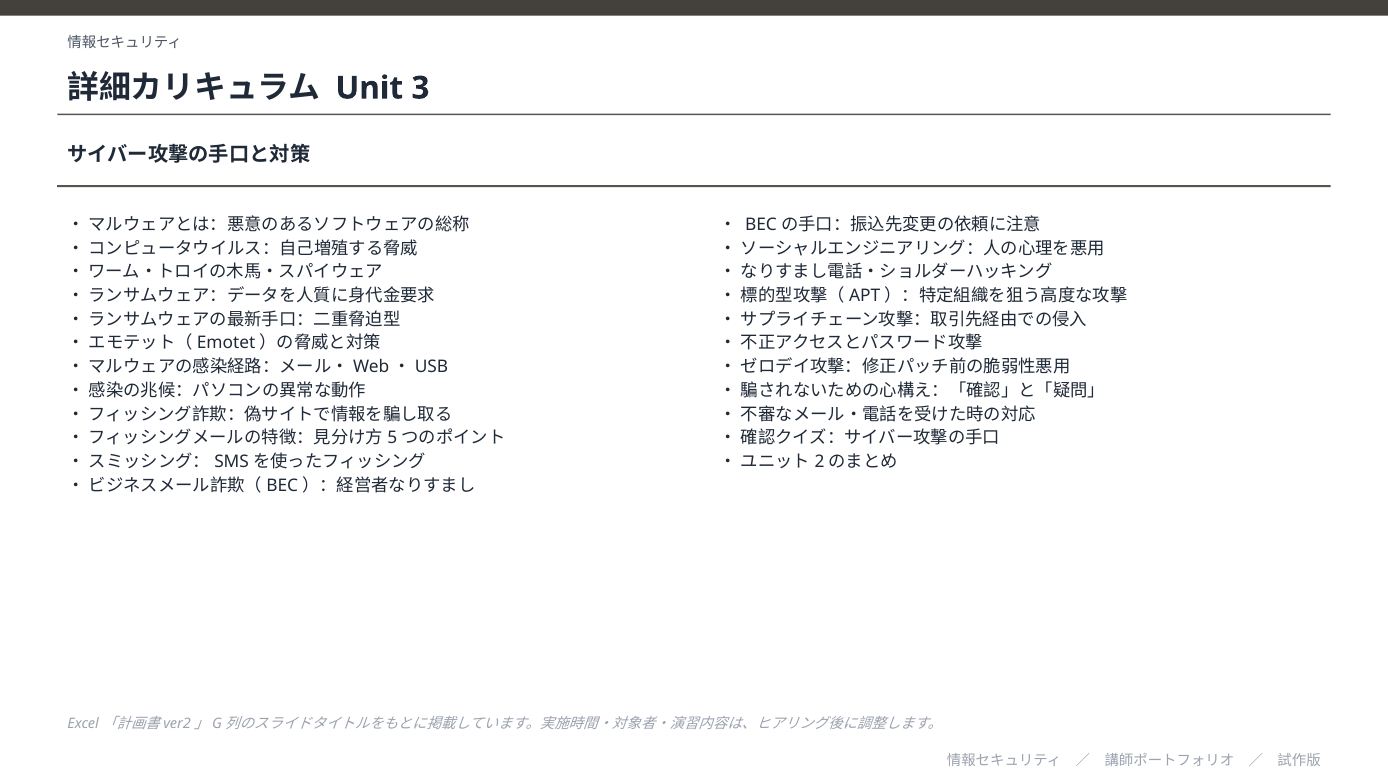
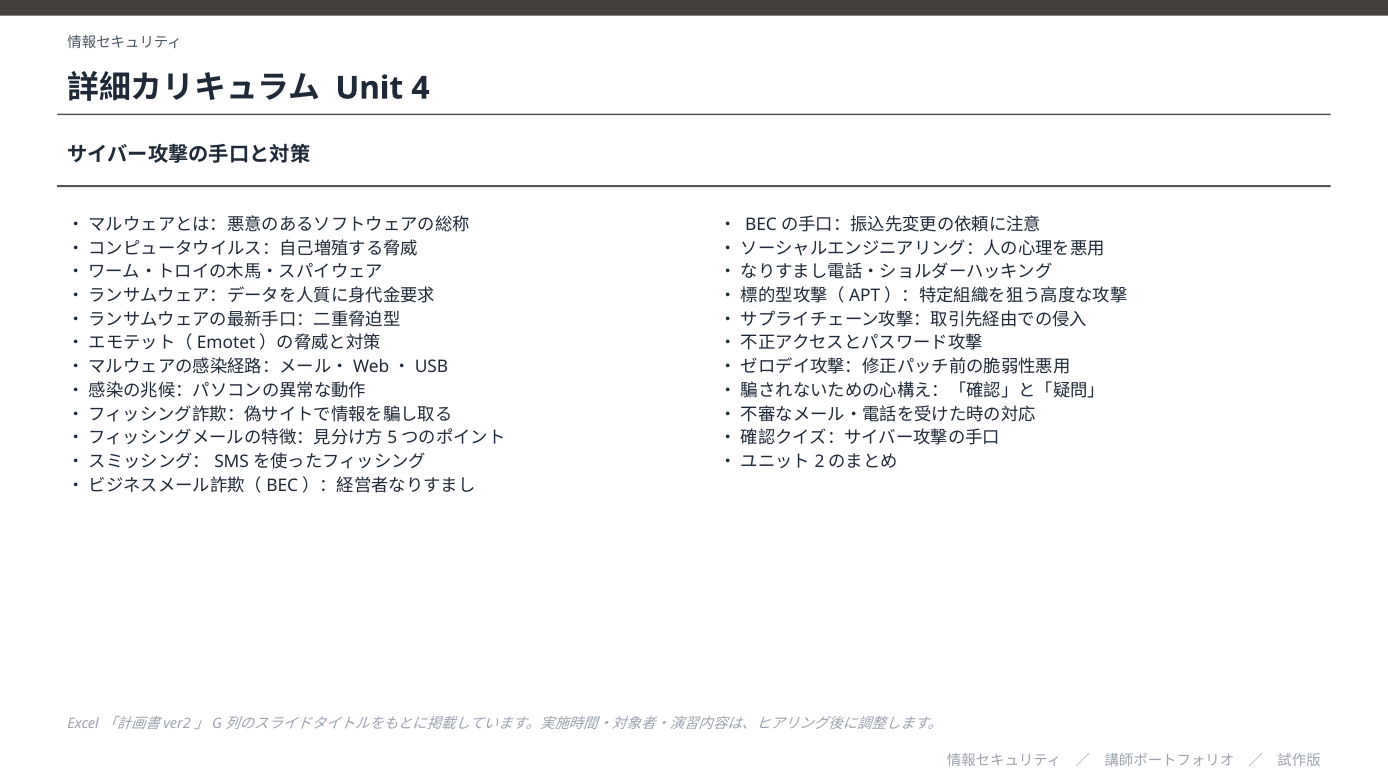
3: 3 -> 4
